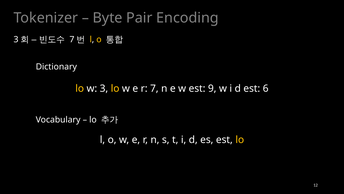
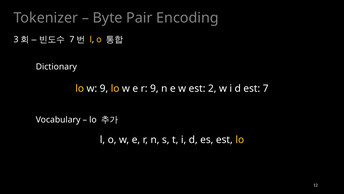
w 3: 3 -> 9
r 7: 7 -> 9
9: 9 -> 2
est 6: 6 -> 7
